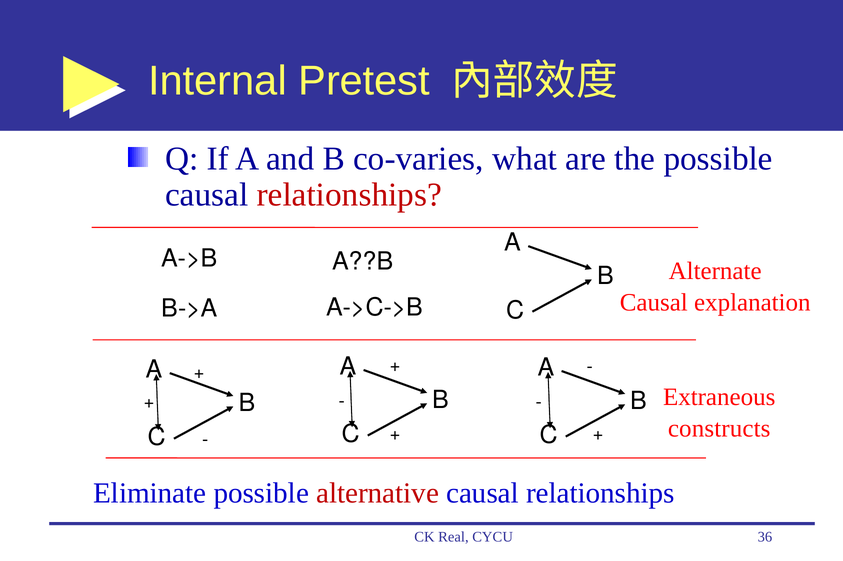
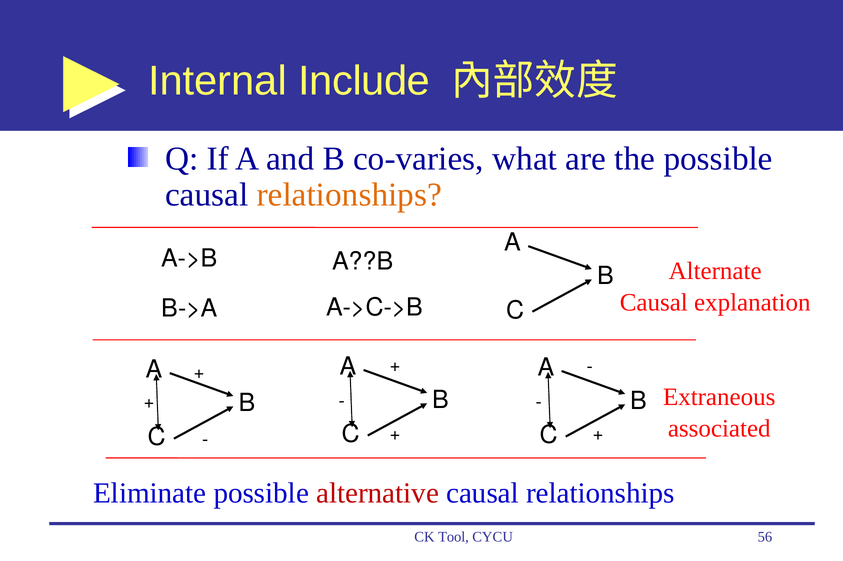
Pretest: Pretest -> Include
relationships at (349, 195) colour: red -> orange
constructs: constructs -> associated
Real: Real -> Tool
36: 36 -> 56
